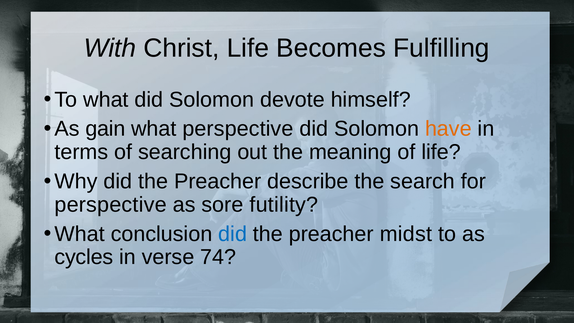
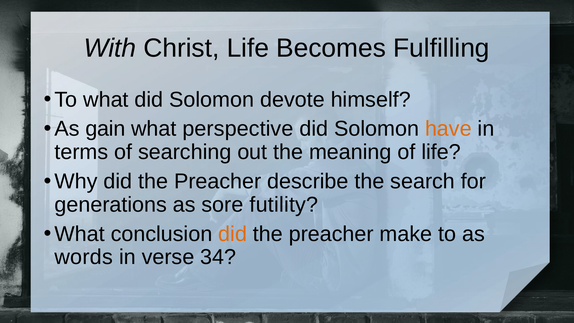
perspective at (111, 205): perspective -> generations
did at (233, 234) colour: blue -> orange
midst: midst -> make
cycles: cycles -> words
74: 74 -> 34
